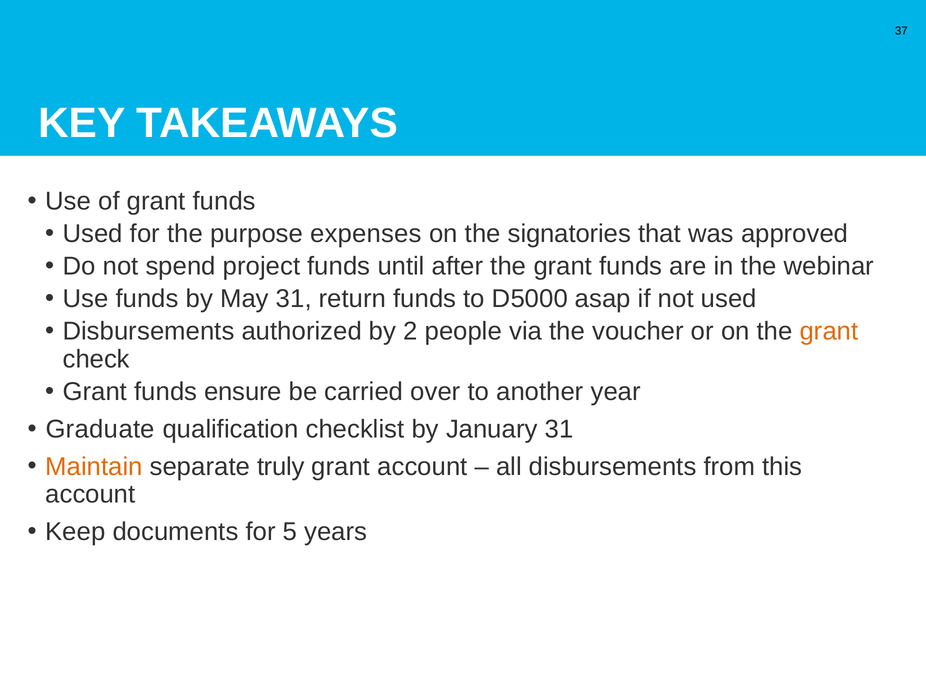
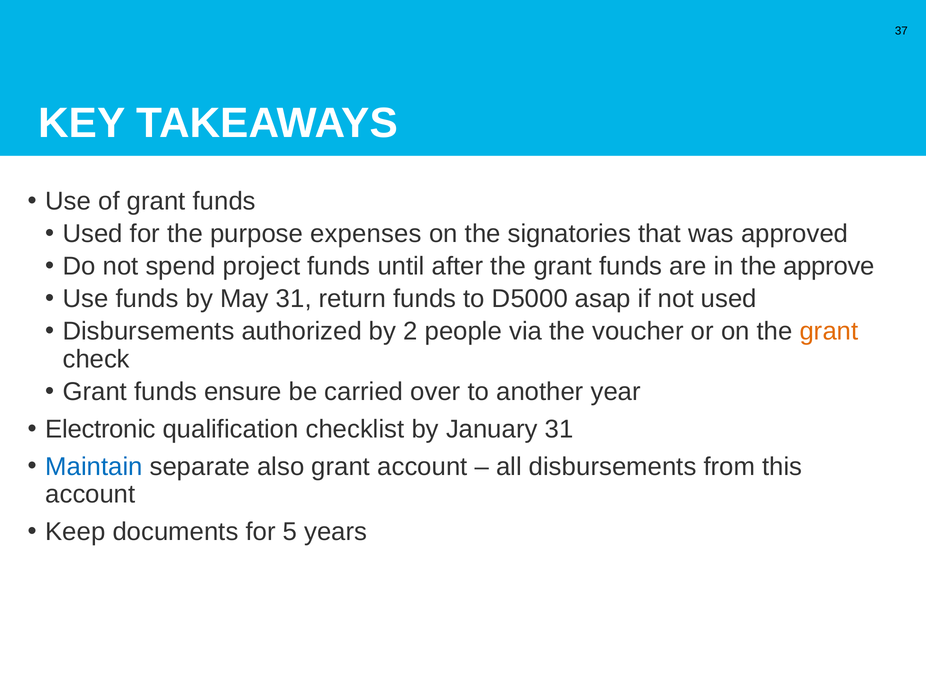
webinar: webinar -> approve
Graduate: Graduate -> Electronic
Maintain colour: orange -> blue
truly: truly -> also
